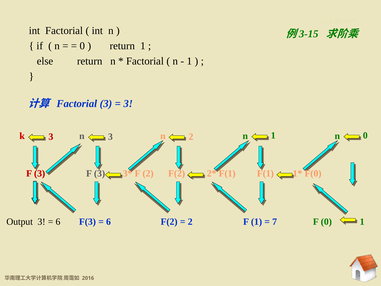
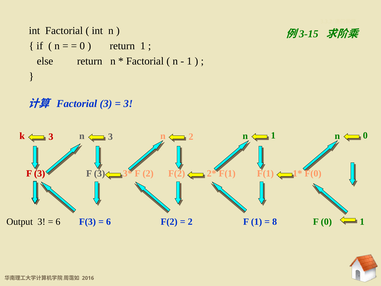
7: 7 -> 8
